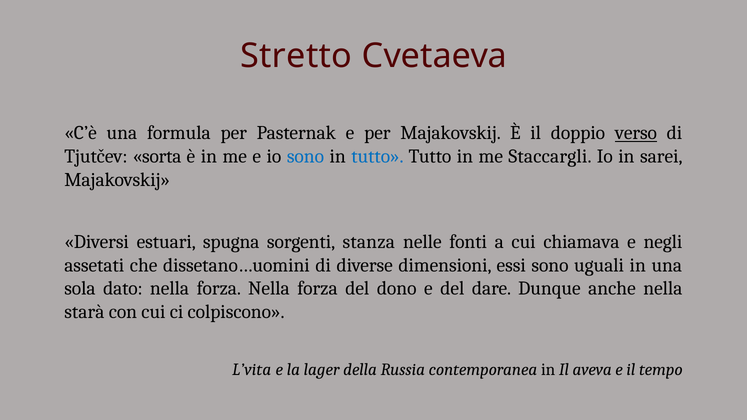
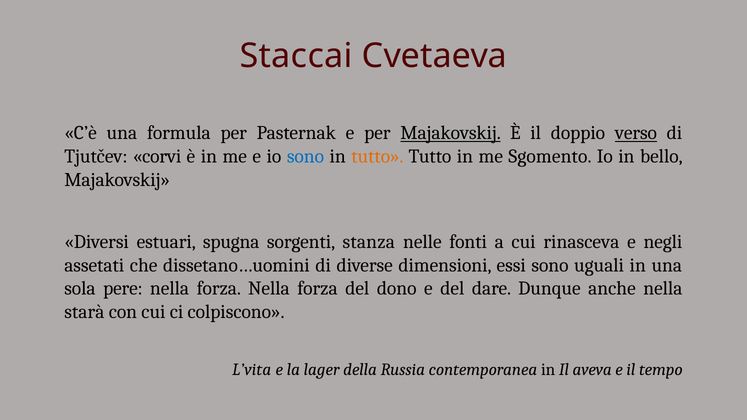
Stretto: Stretto -> Staccai
Majakovskij at (451, 133) underline: none -> present
sorta: sorta -> corvi
tutto at (377, 156) colour: blue -> orange
Staccargli: Staccargli -> Sgomento
sarei: sarei -> bello
chiamava: chiamava -> rinasceva
dato: dato -> pere
